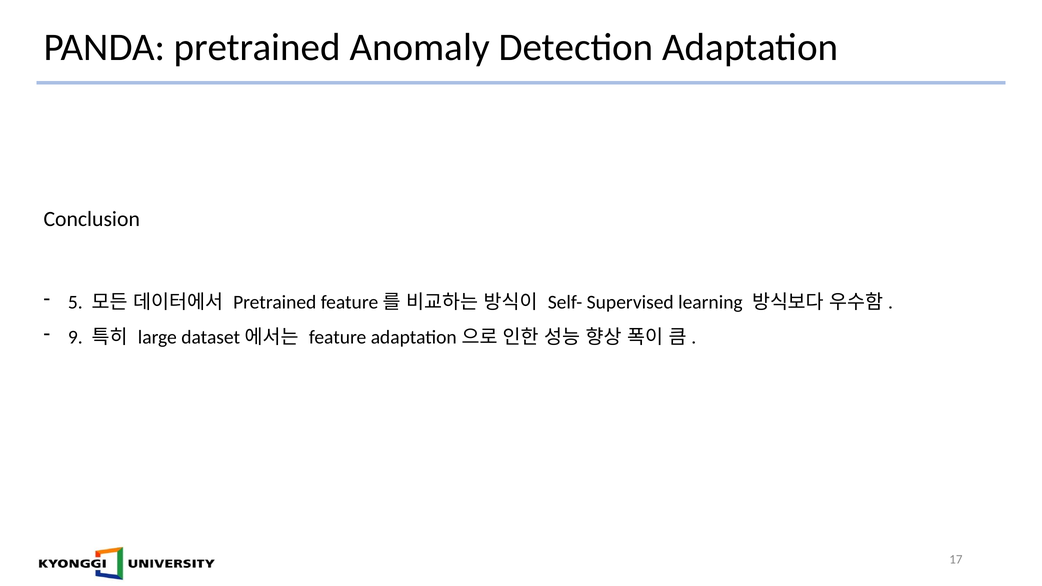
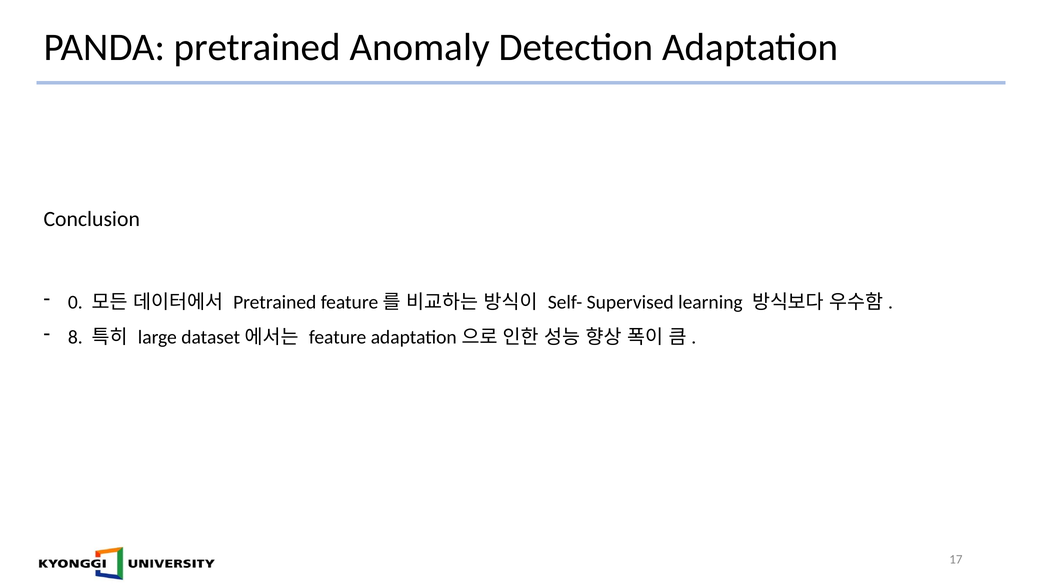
5: 5 -> 0
9: 9 -> 8
